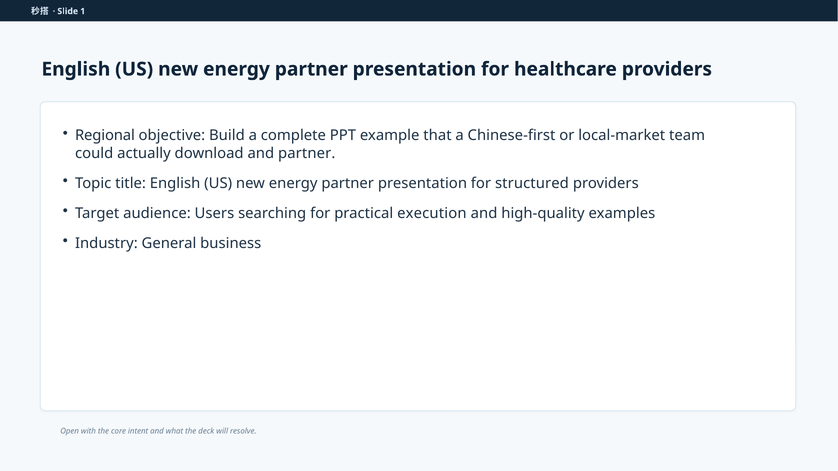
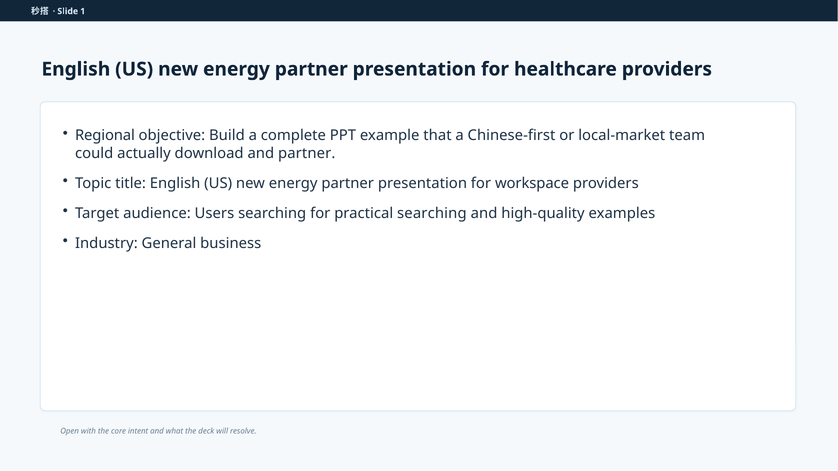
structured: structured -> workspace
practical execution: execution -> searching
